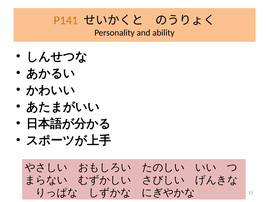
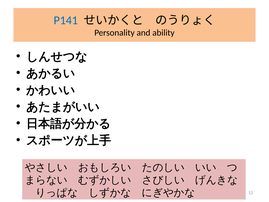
P141 colour: orange -> blue
